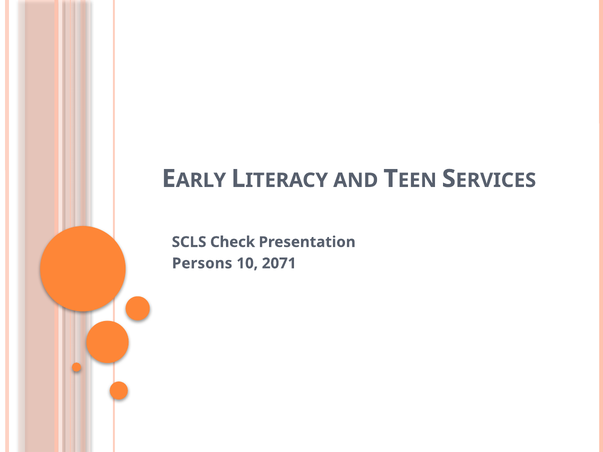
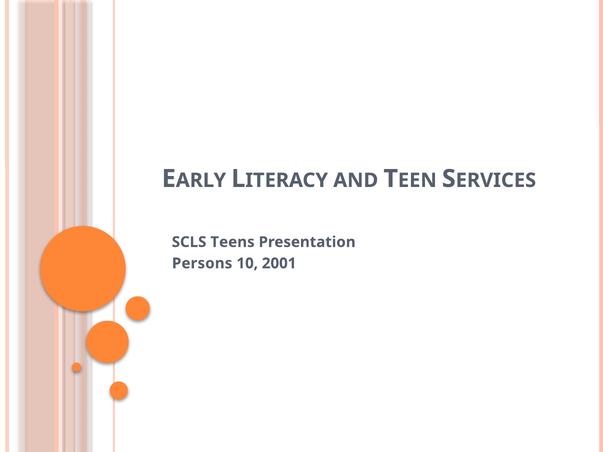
Check: Check -> Teens
2071: 2071 -> 2001
